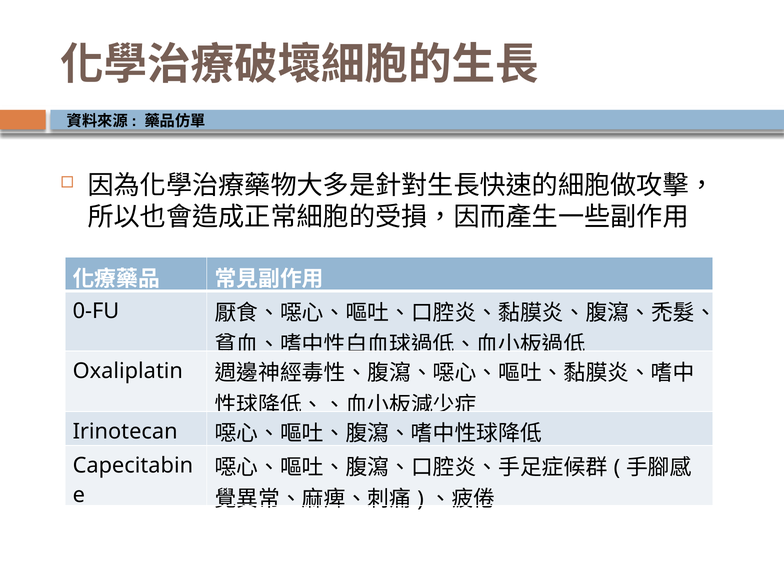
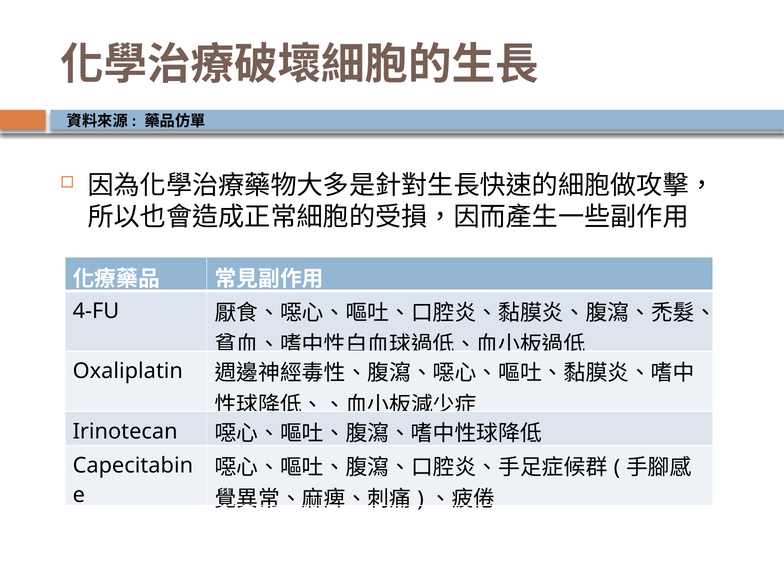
0-FU: 0-FU -> 4-FU
